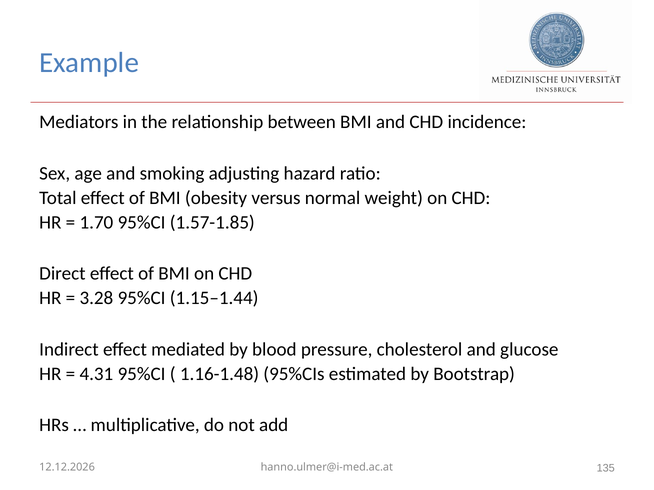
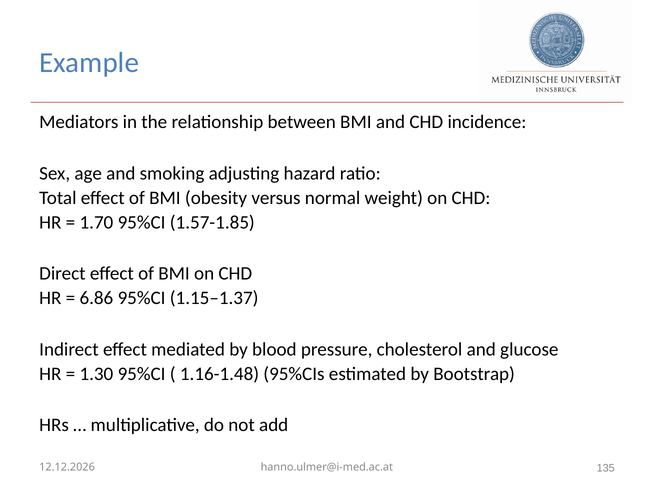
3.28: 3.28 -> 6.86
1.15–1.44: 1.15–1.44 -> 1.15–1.37
4.31: 4.31 -> 1.30
